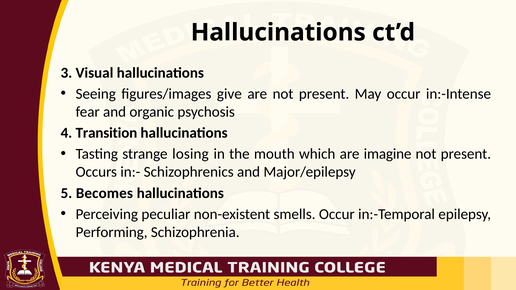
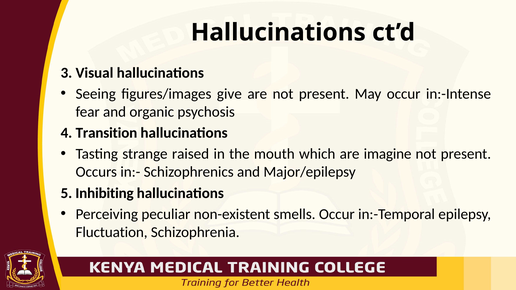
losing: losing -> raised
Becomes: Becomes -> Inhibiting
Performing: Performing -> Fluctuation
